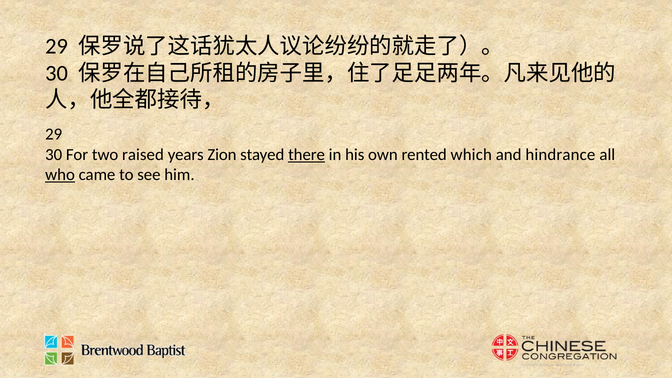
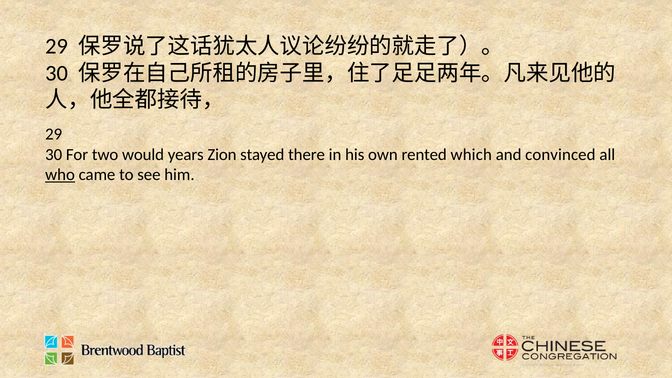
raised: raised -> would
there underline: present -> none
hindrance: hindrance -> convinced
